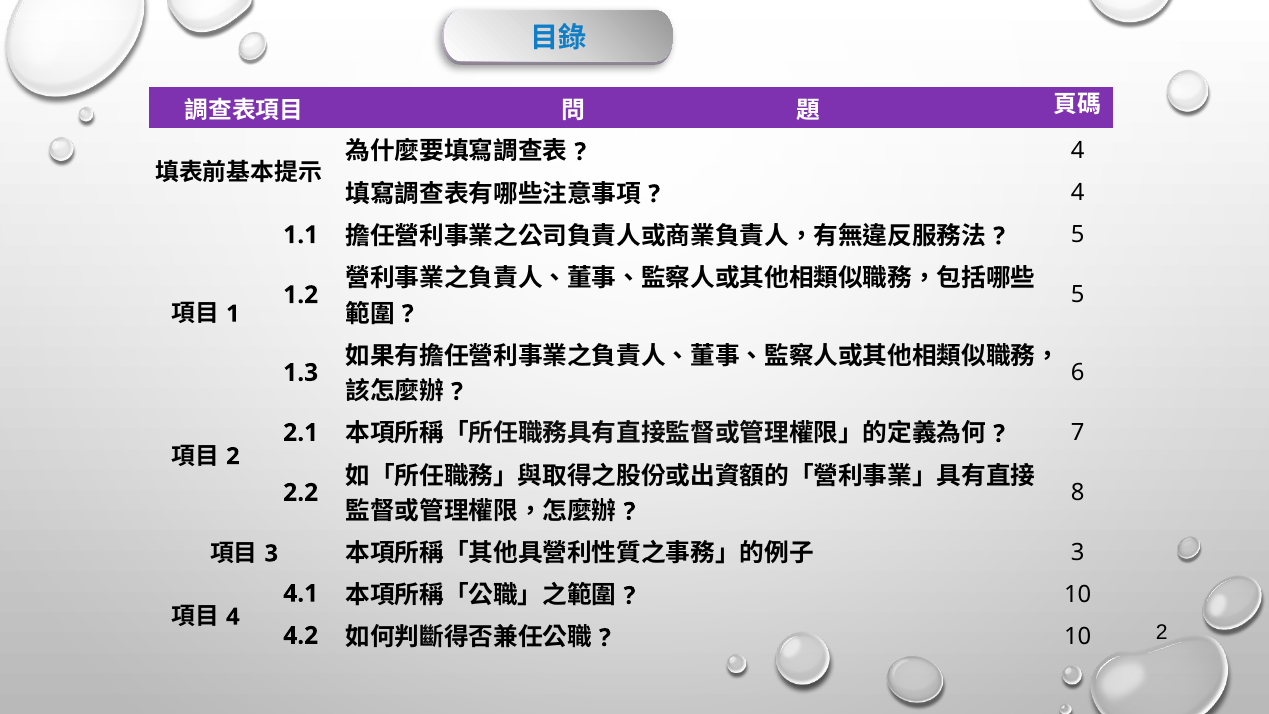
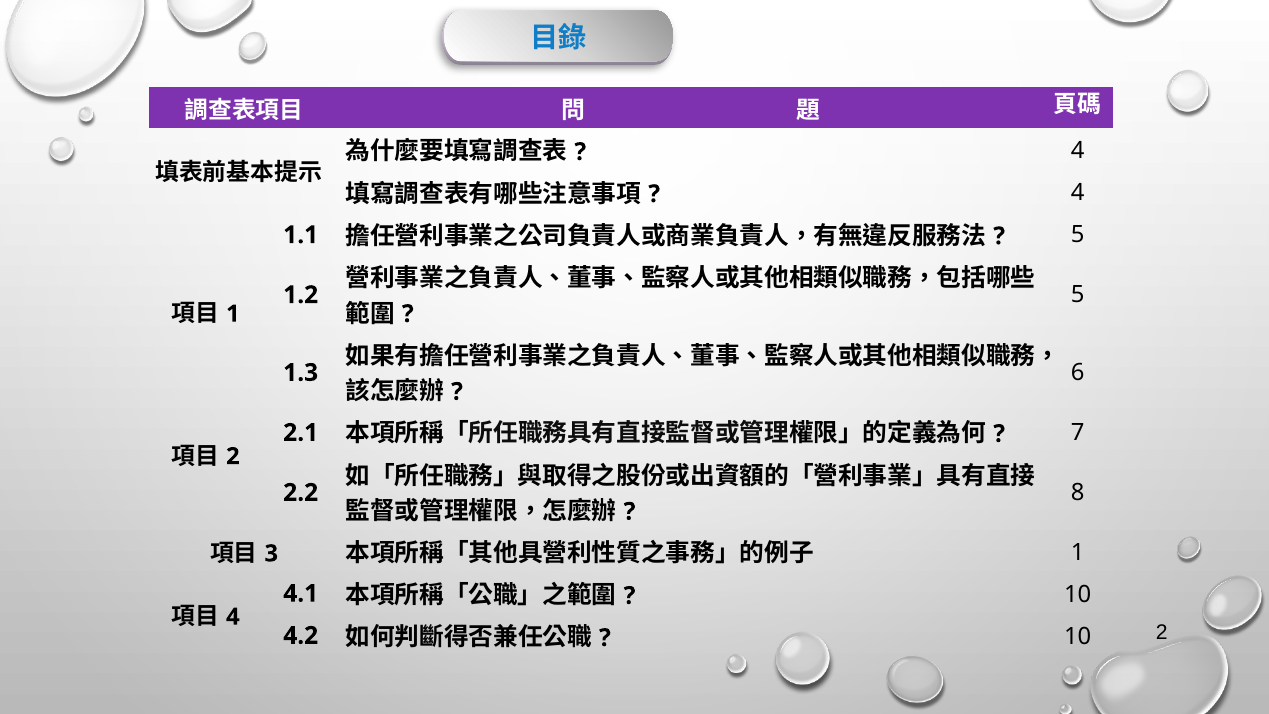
3 at (1078, 552): 3 -> 1
